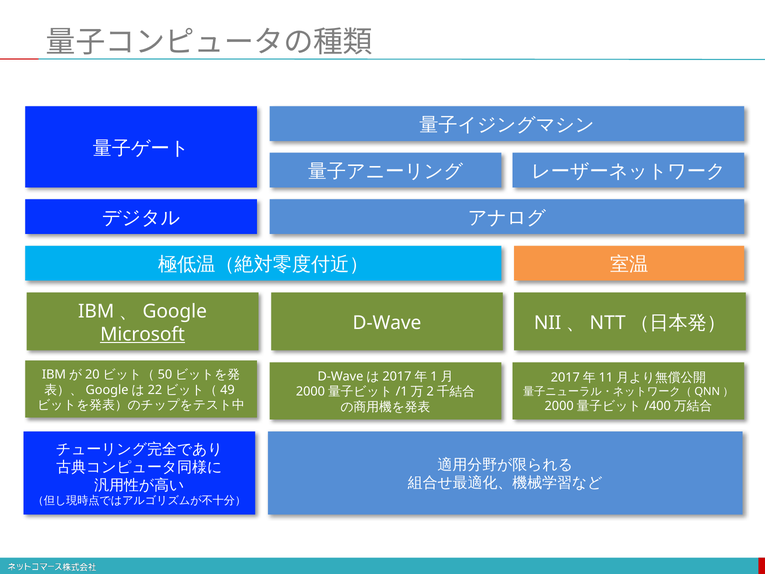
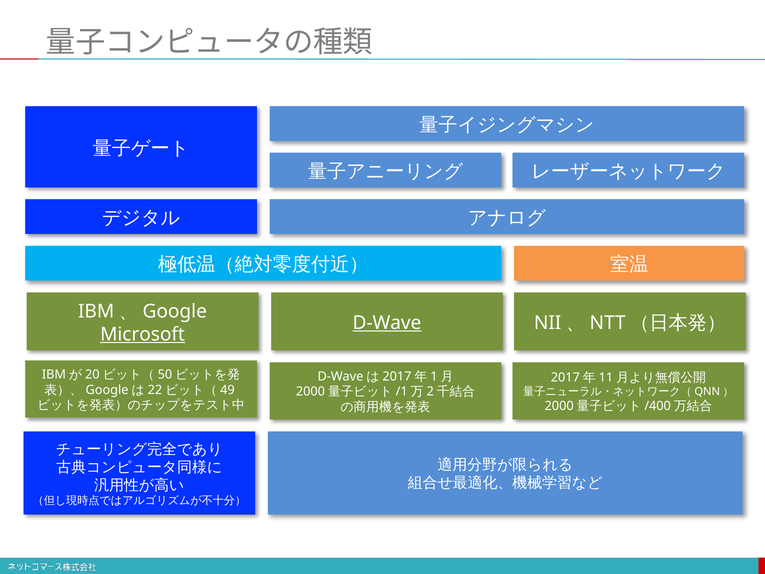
D-Wave underline: none -> present
